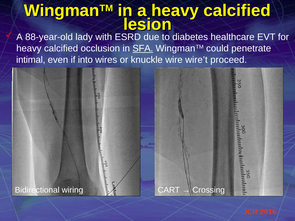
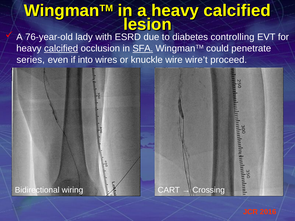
88-year-old: 88-year-old -> 76-year-old
healthcare: healthcare -> controlling
calcified at (61, 48) underline: none -> present
intimal: intimal -> series
